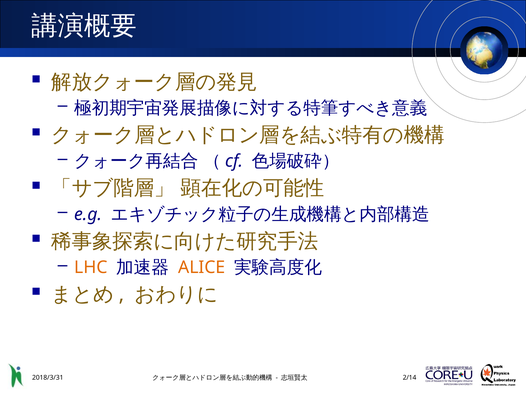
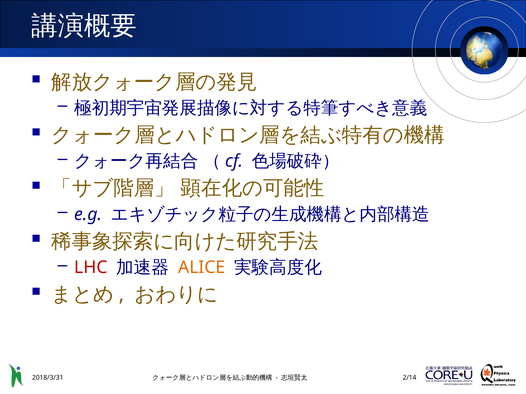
LHC colour: orange -> red
